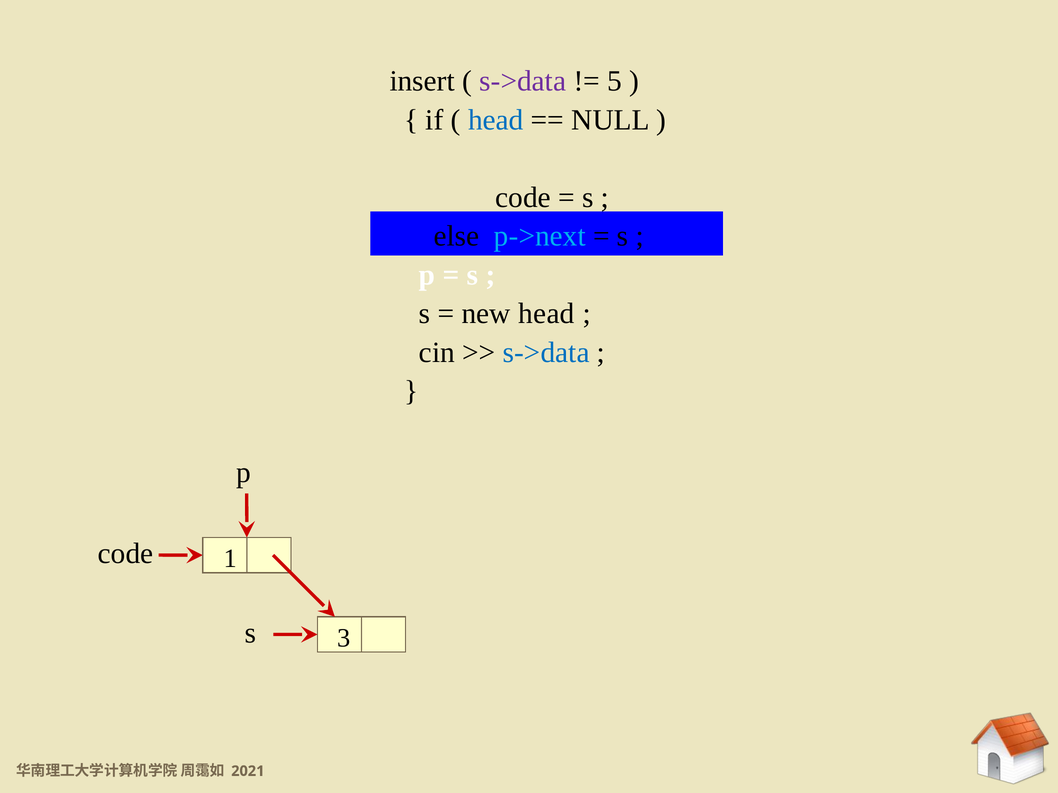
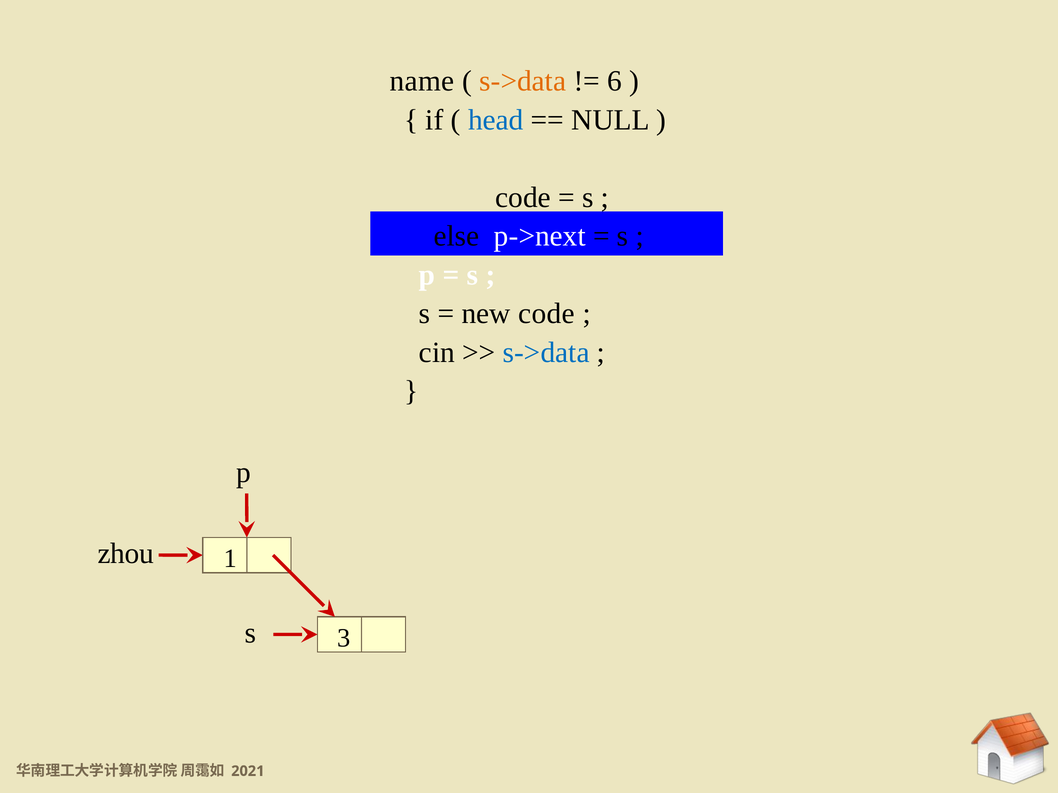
insert: insert -> name
s->data at (523, 81) colour: purple -> orange
5: 5 -> 6
p->next colour: light blue -> white
new head: head -> code
code at (126, 554): code -> zhou
